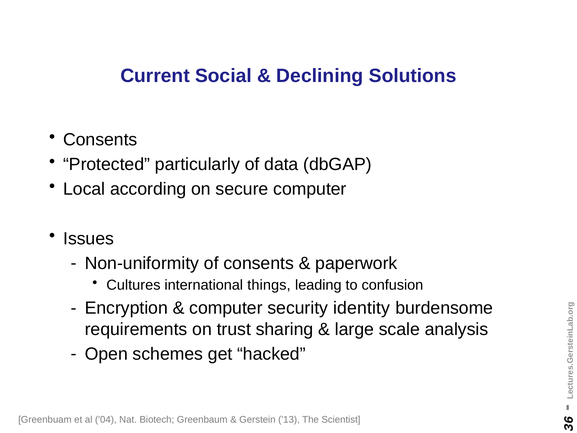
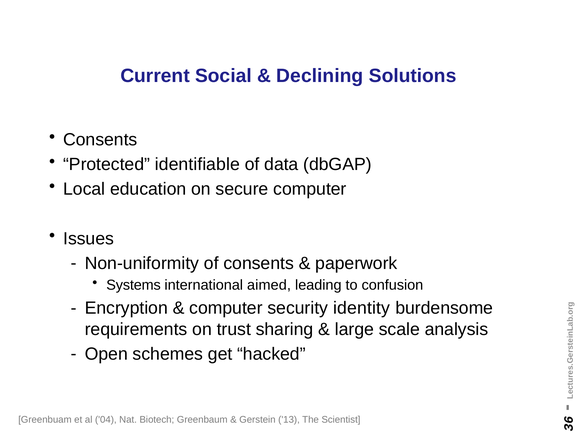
particularly: particularly -> identifiable
according: according -> education
Cultures: Cultures -> Systems
things: things -> aimed
